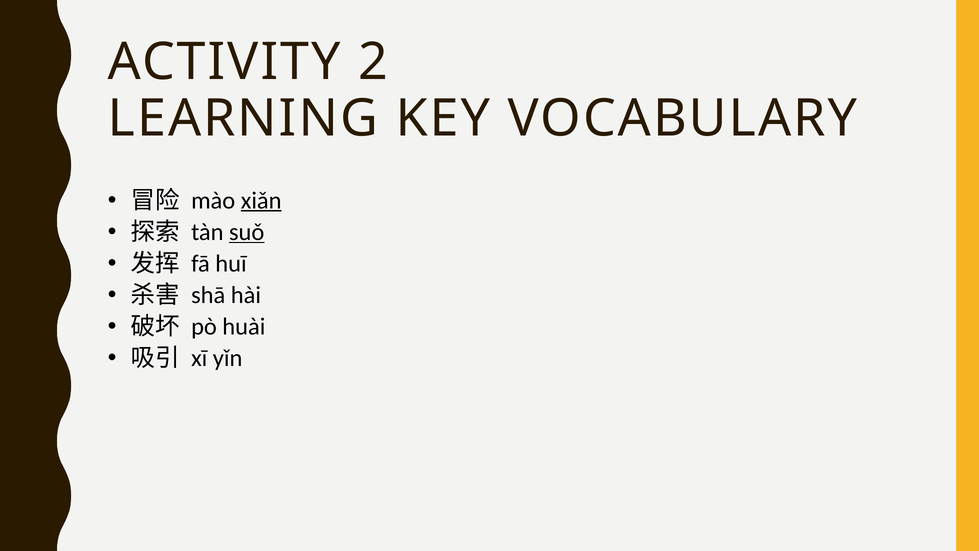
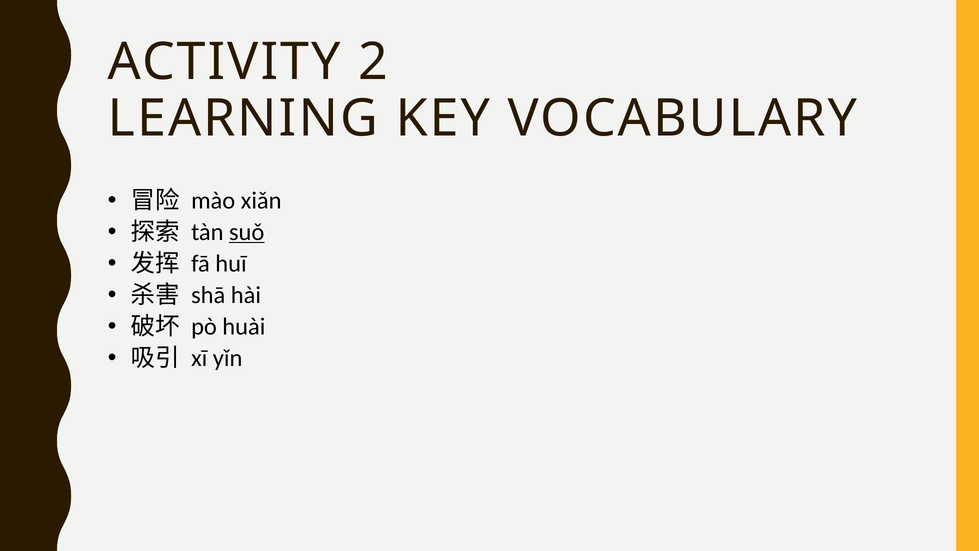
xiǎn underline: present -> none
